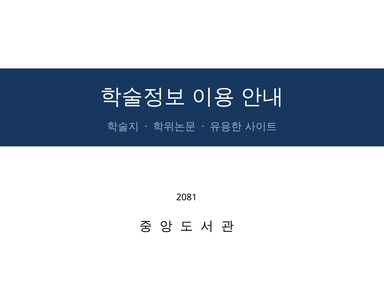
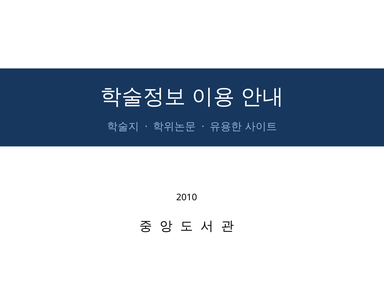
2081: 2081 -> 2010
